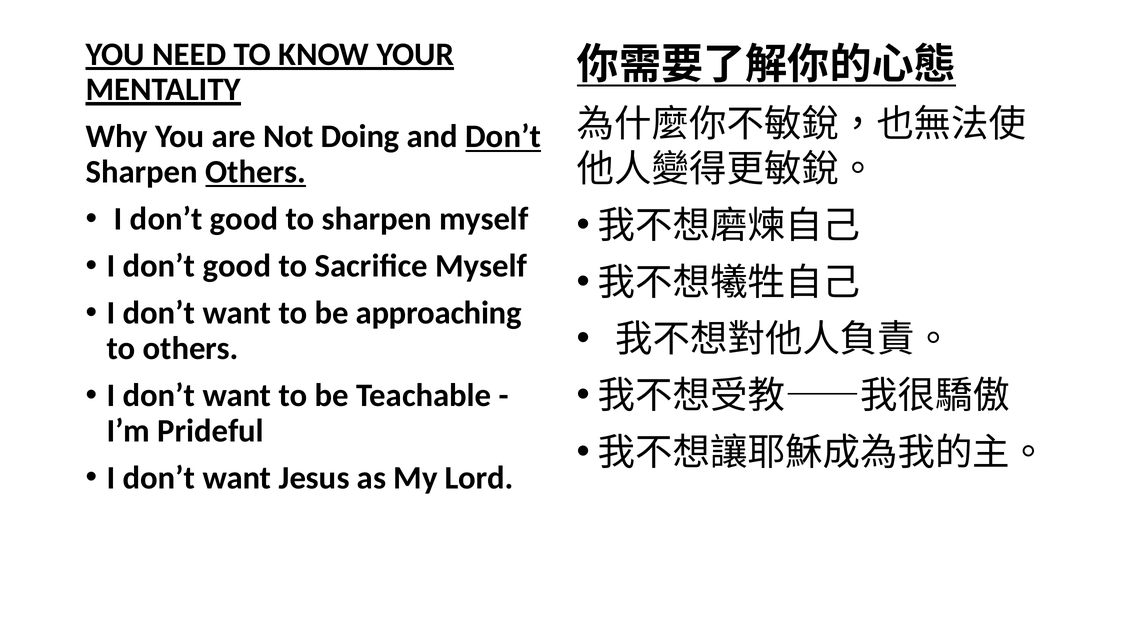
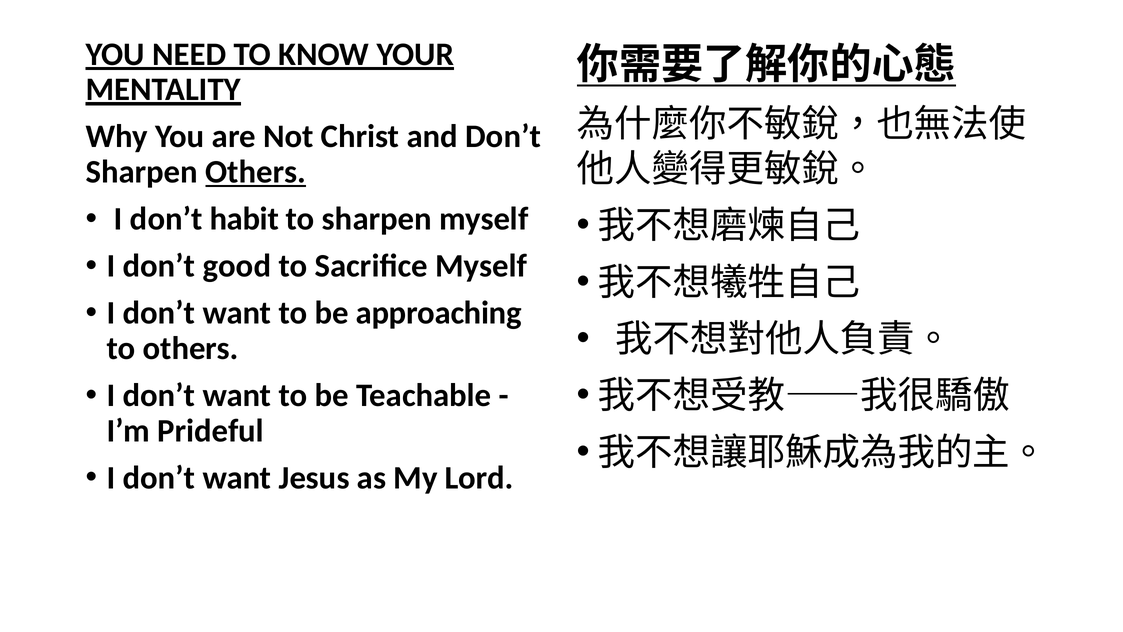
Doing: Doing -> Christ
Don’t at (503, 137) underline: present -> none
good at (244, 219): good -> habit
